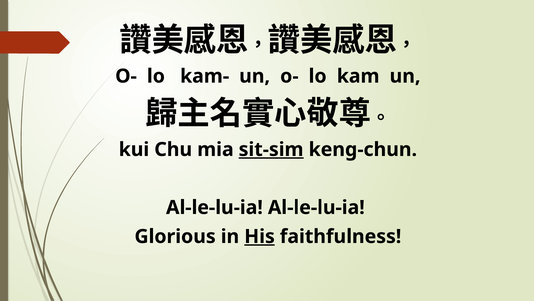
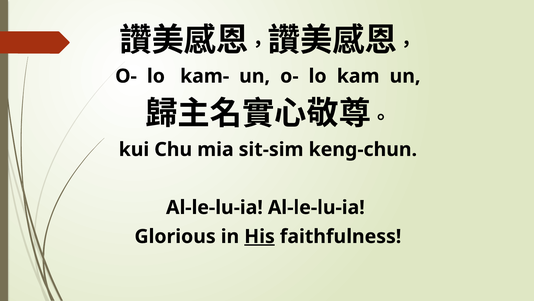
sit-sim underline: present -> none
